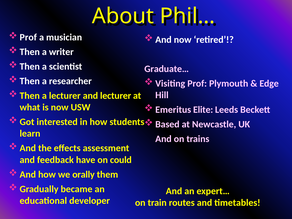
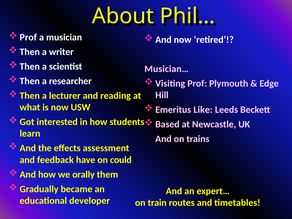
Graduate…: Graduate… -> Musician…
and lecturer: lecturer -> reading
Elite: Elite -> Like
